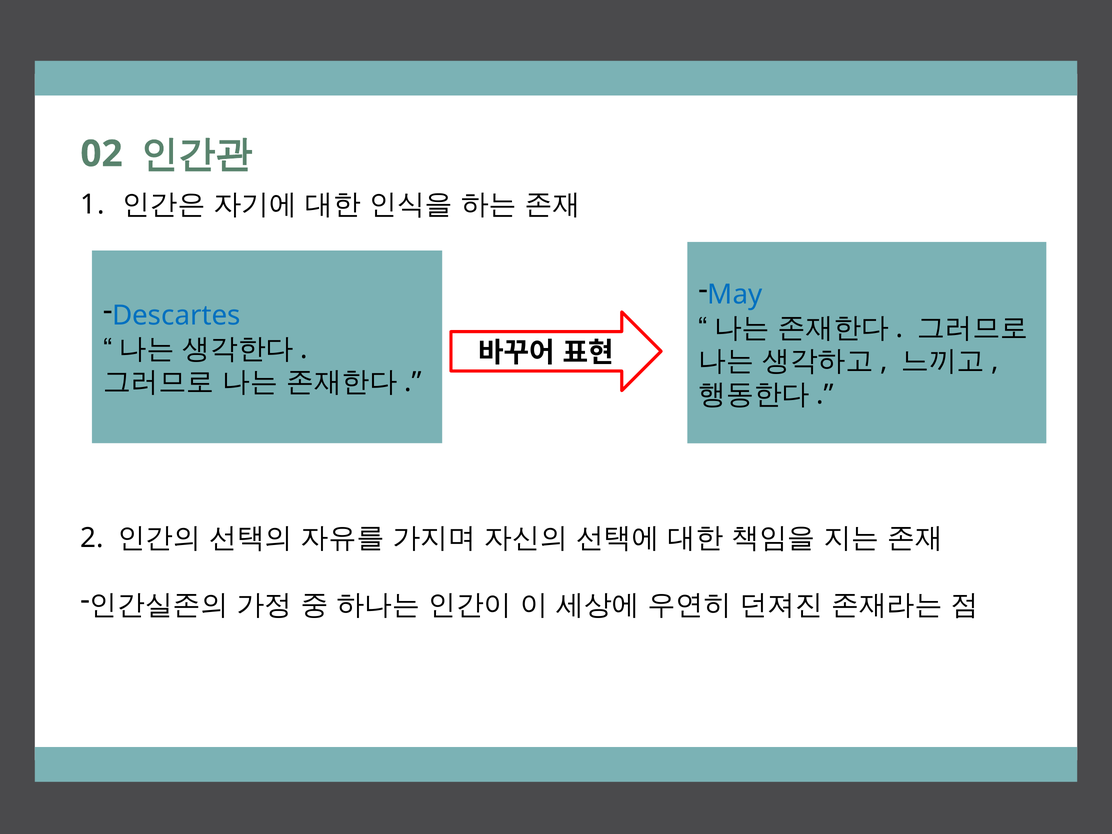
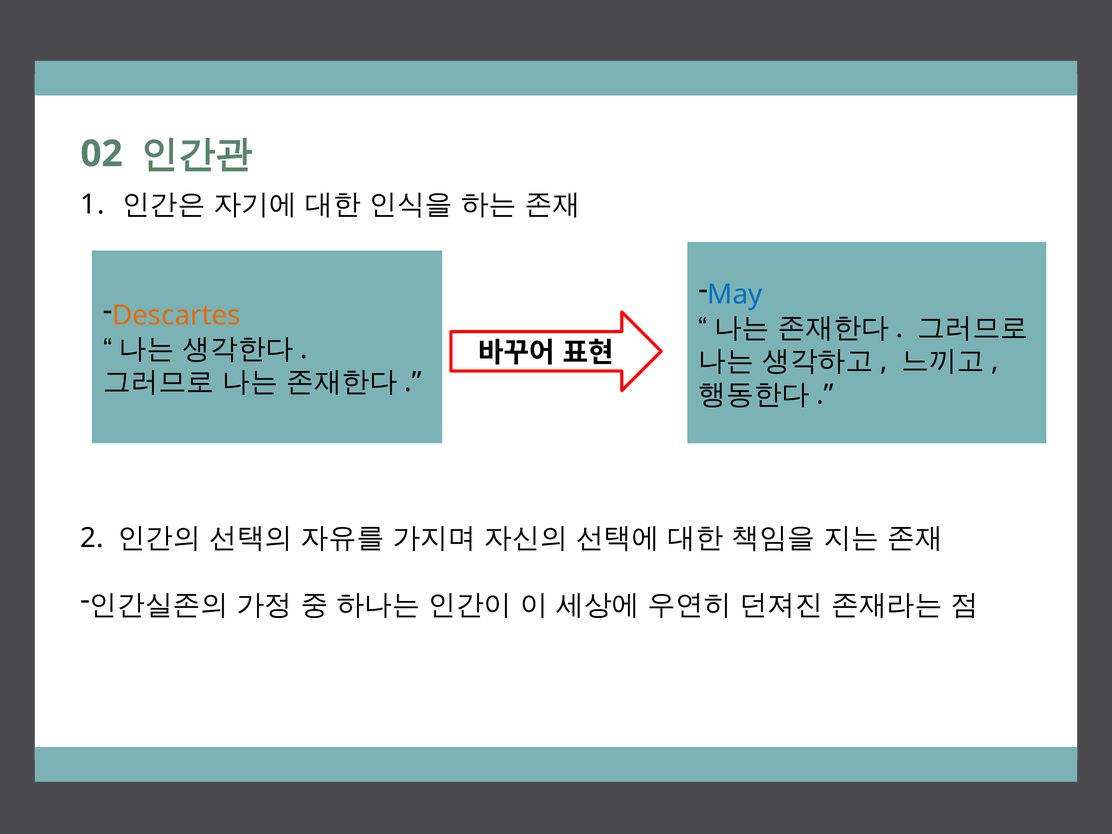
Descartes colour: blue -> orange
